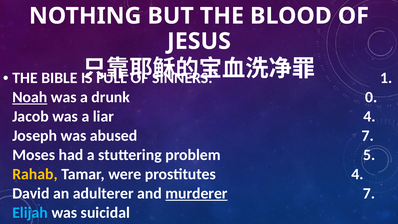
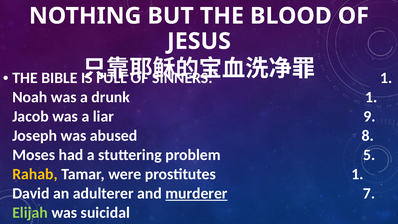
Noah underline: present -> none
drunk 0: 0 -> 1
liar 4: 4 -> 9
abused 7: 7 -> 8
prostitutes 4: 4 -> 1
Elijah colour: light blue -> light green
